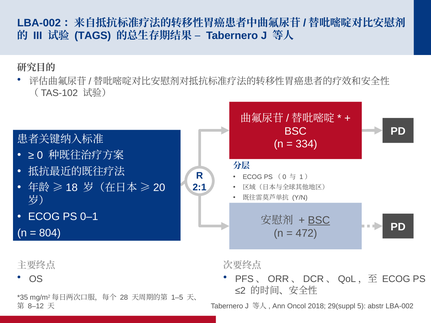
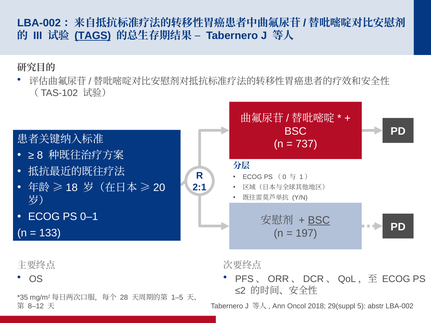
TAGS underline: none -> present
334: 334 -> 737
0: 0 -> 8
804: 804 -> 133
472: 472 -> 197
